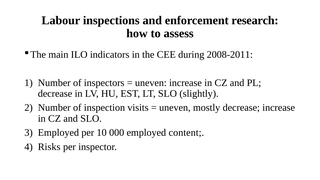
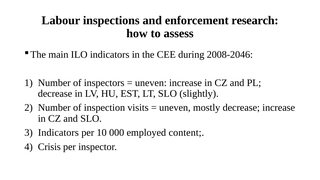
2008-2011: 2008-2011 -> 2008-2046
Employed at (58, 133): Employed -> Indicators
Risks: Risks -> Crisis
